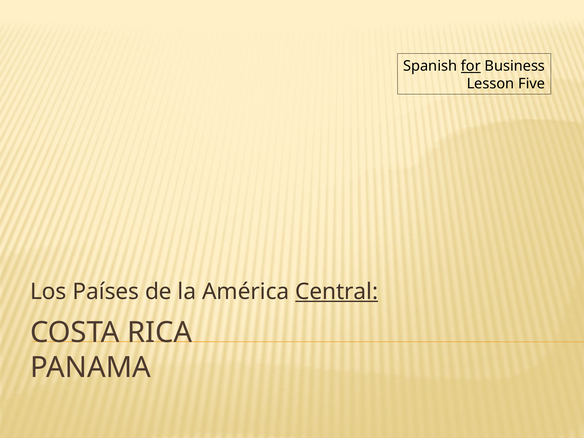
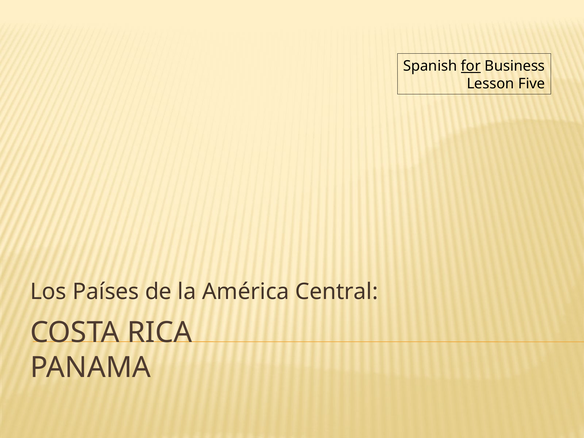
Central underline: present -> none
